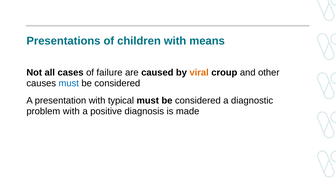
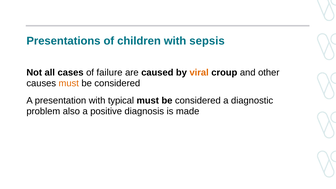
means: means -> sepsis
must at (69, 83) colour: blue -> orange
problem with: with -> also
